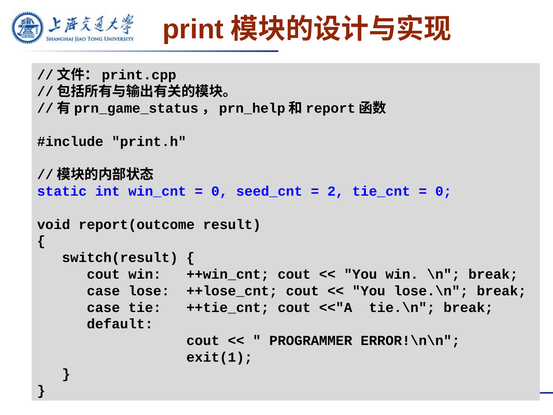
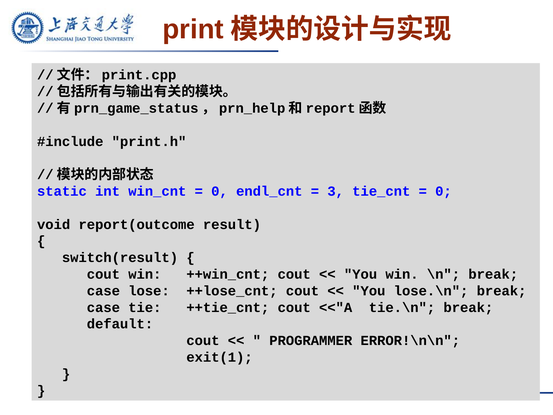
seed_cnt: seed_cnt -> endl_cnt
2: 2 -> 3
